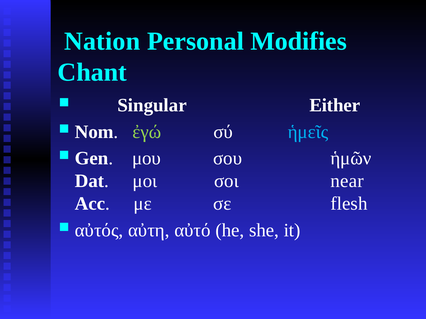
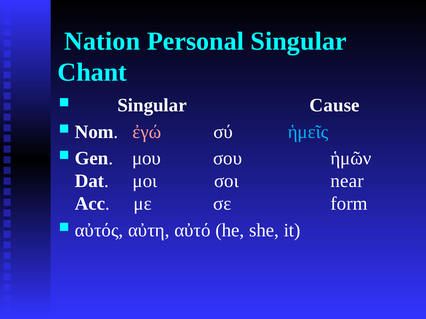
Personal Modifies: Modifies -> Singular
Either: Either -> Cause
ἐγώ colour: light green -> pink
flesh: flesh -> form
